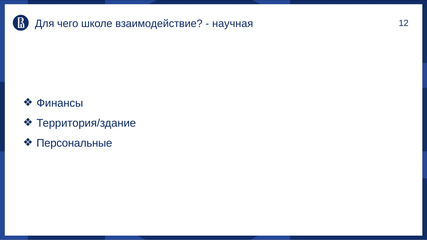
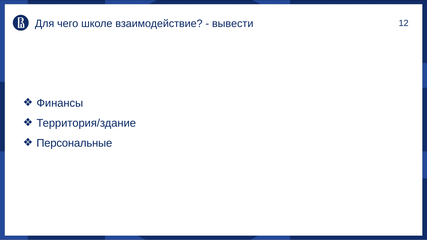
научная: научная -> вывести
